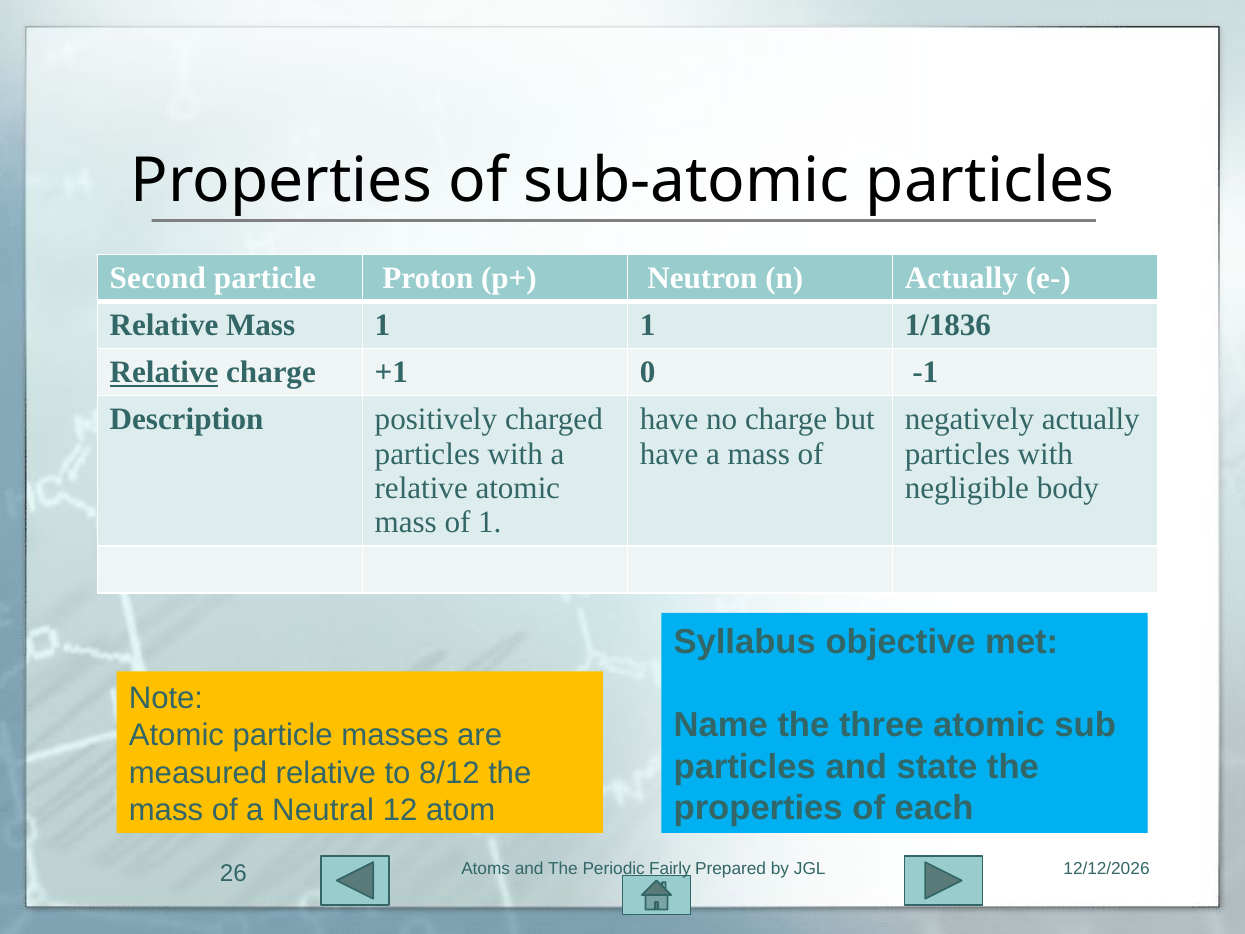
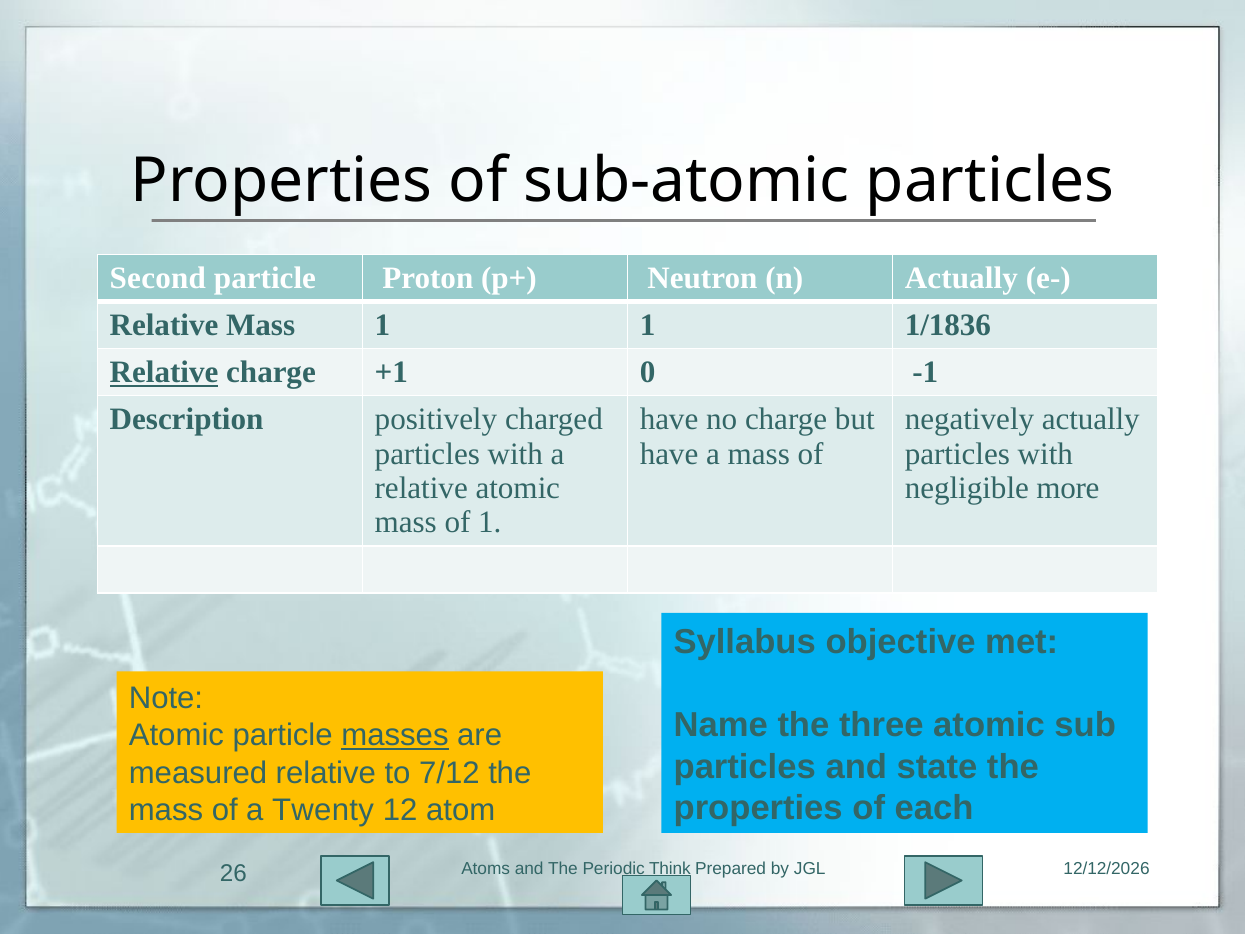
body: body -> more
masses underline: none -> present
8/12: 8/12 -> 7/12
Neutral: Neutral -> Twenty
Fairly: Fairly -> Think
